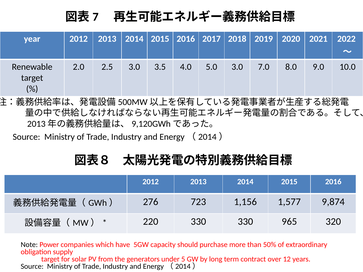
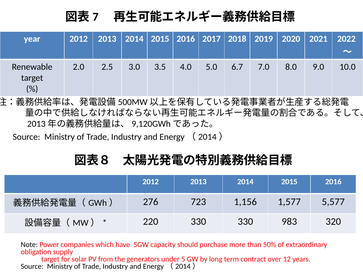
5.0 3.0: 3.0 -> 6.7
9,874: 9,874 -> 5,577
965: 965 -> 983
